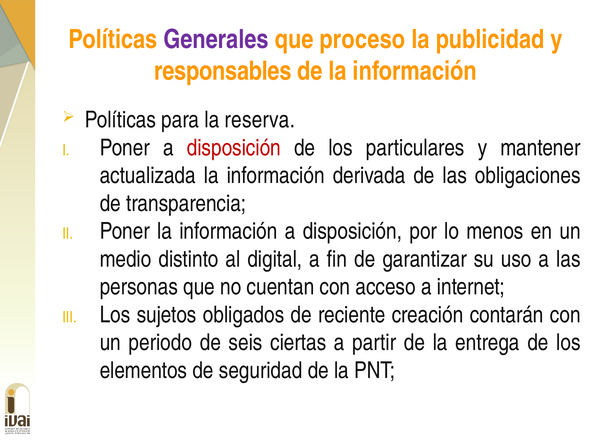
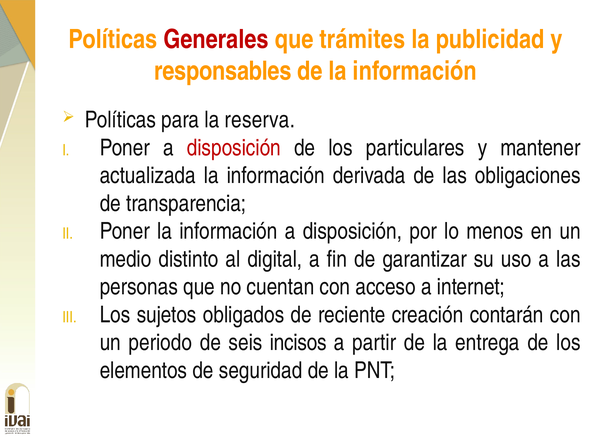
Generales colour: purple -> red
proceso: proceso -> trámites
ciertas: ciertas -> incisos
